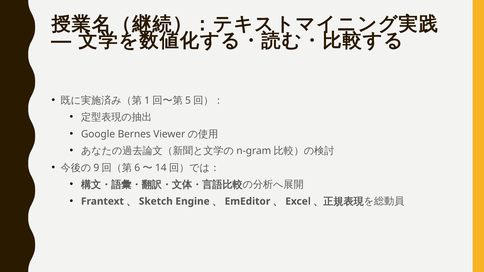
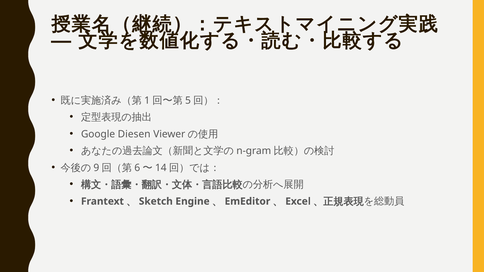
Bernes: Bernes -> Diesen
